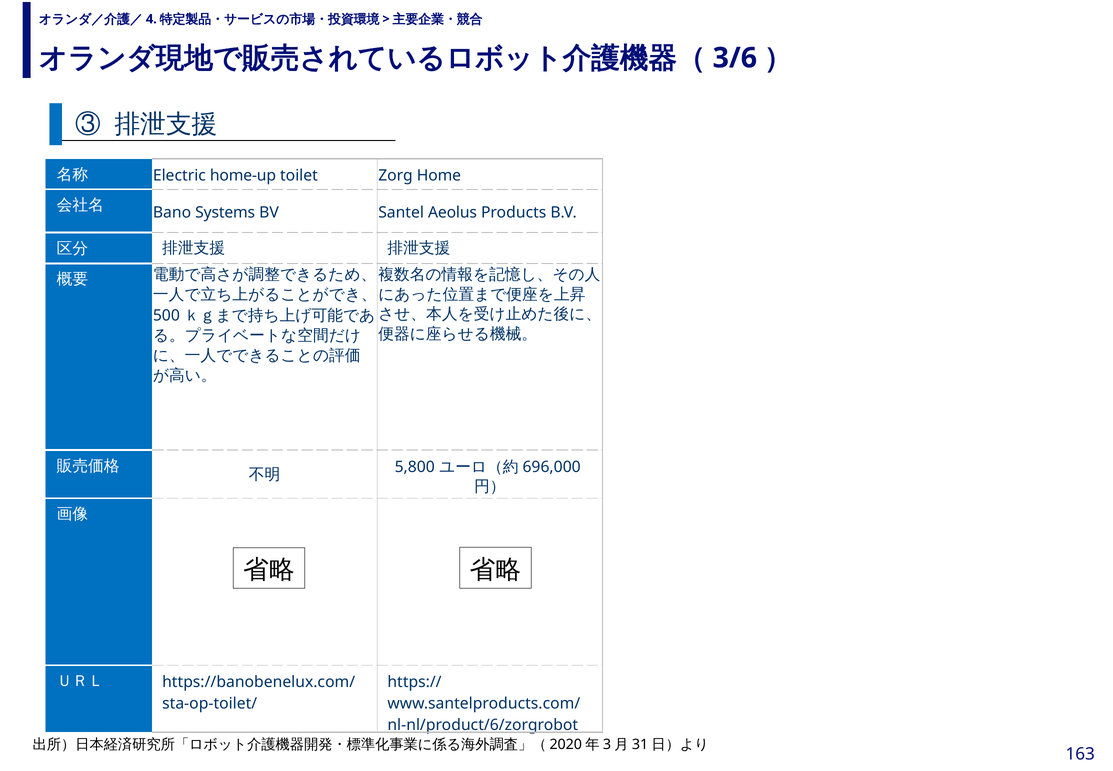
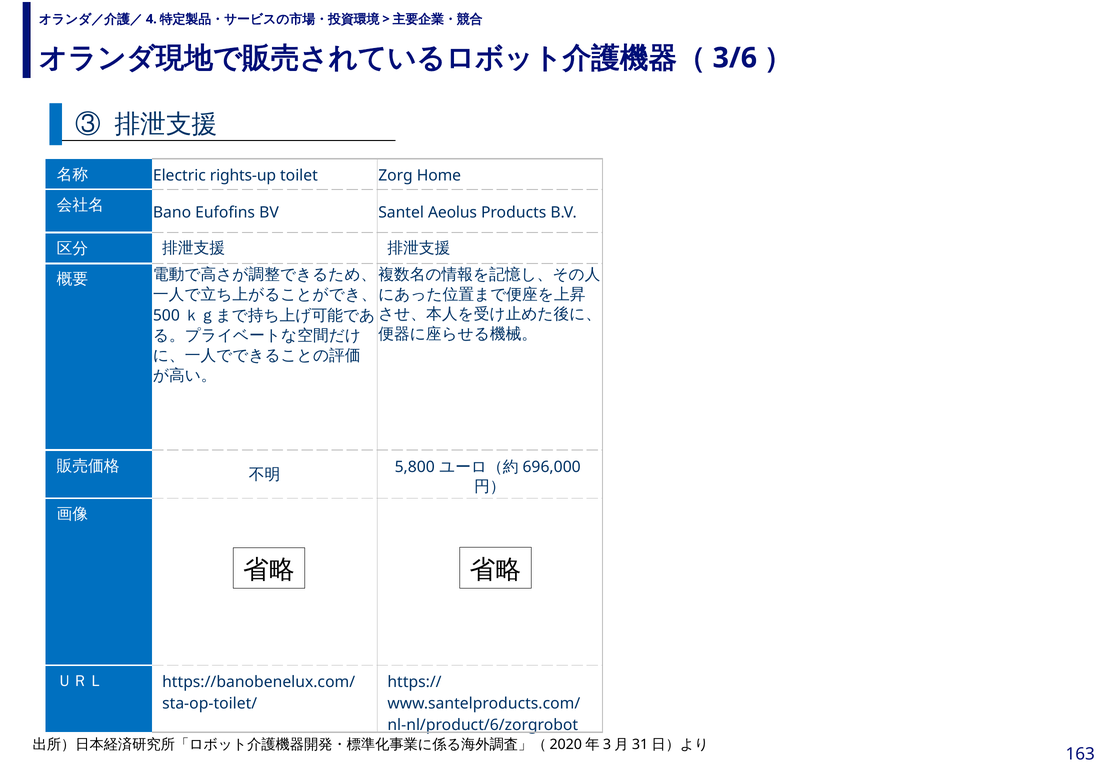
home-up: home-up -> rights-up
Systems: Systems -> Eufofins
